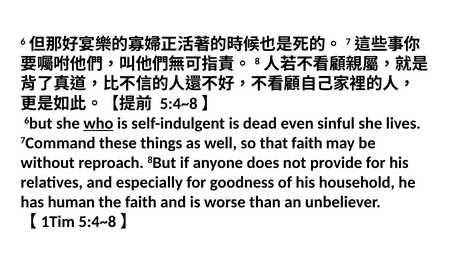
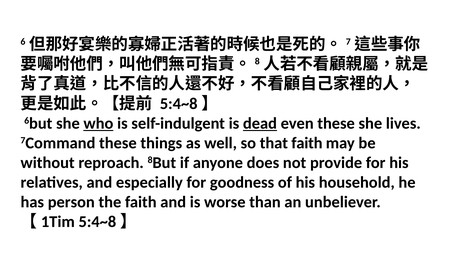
dead underline: none -> present
even sinful: sinful -> these
human: human -> person
